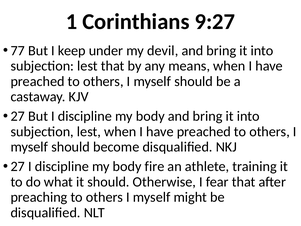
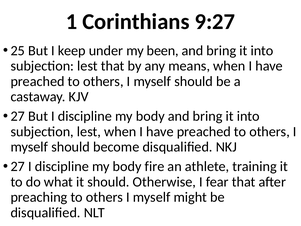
77: 77 -> 25
devil: devil -> been
